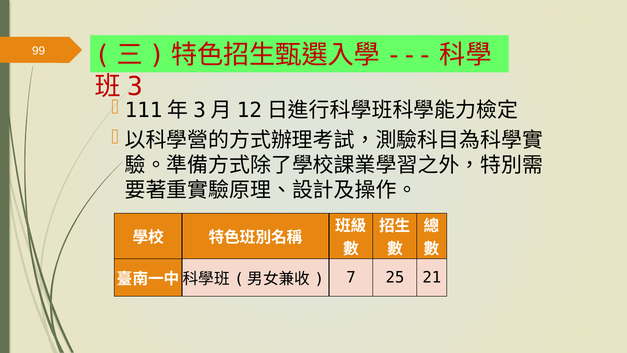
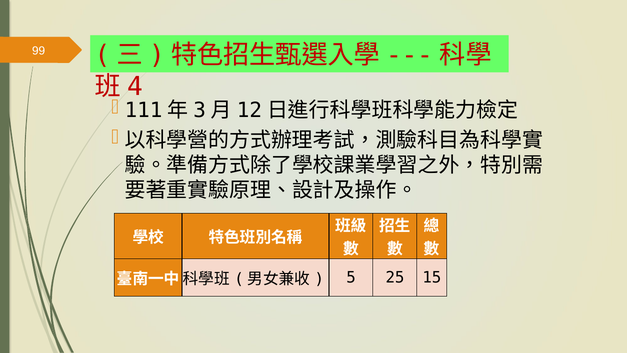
3: 3 -> 4
7: 7 -> 5
21: 21 -> 15
